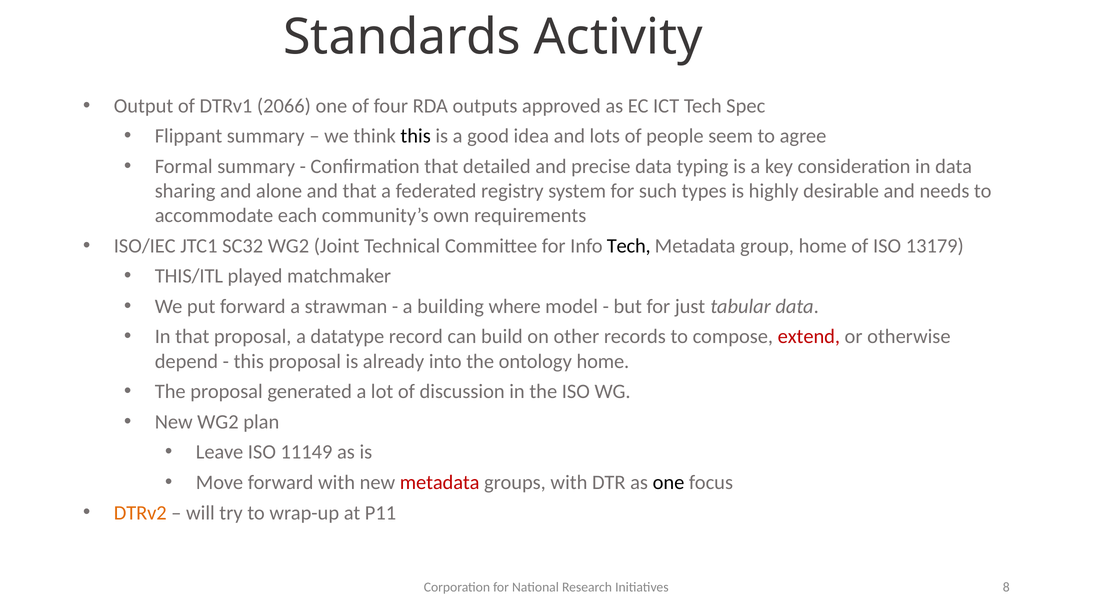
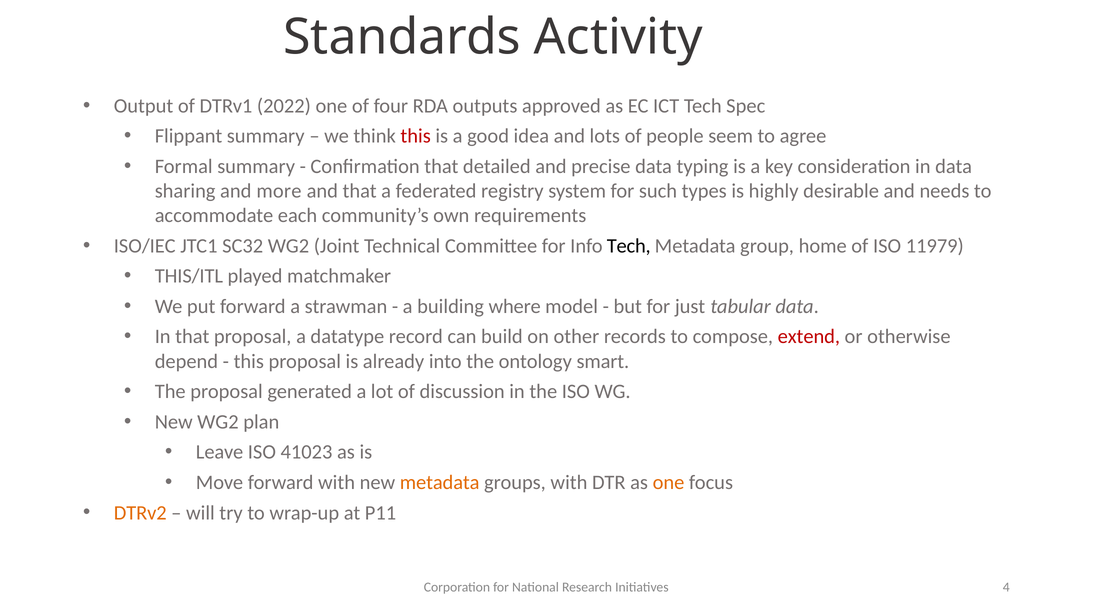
2066: 2066 -> 2022
this at (416, 136) colour: black -> red
alone: alone -> more
13179: 13179 -> 11979
ontology home: home -> smart
11149: 11149 -> 41023
metadata at (440, 482) colour: red -> orange
one at (669, 482) colour: black -> orange
8: 8 -> 4
